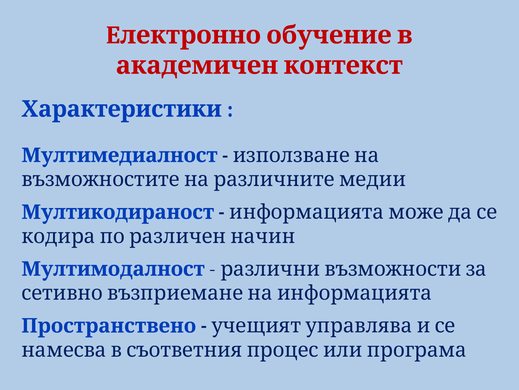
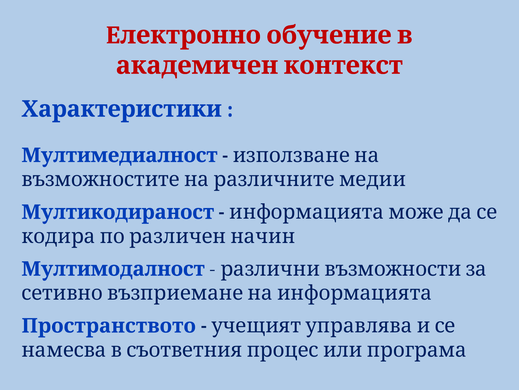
Пространствено: Пространствено -> Пространството
